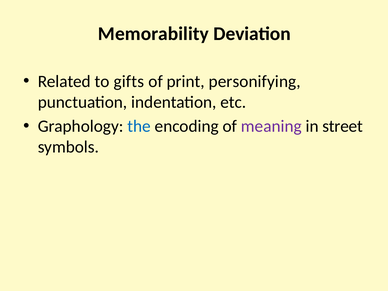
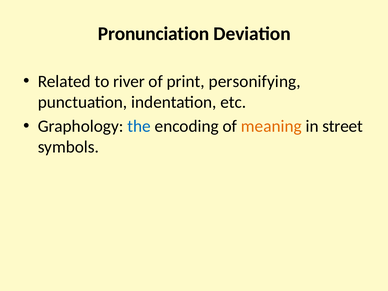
Memorability: Memorability -> Pronunciation
gifts: gifts -> river
meaning colour: purple -> orange
